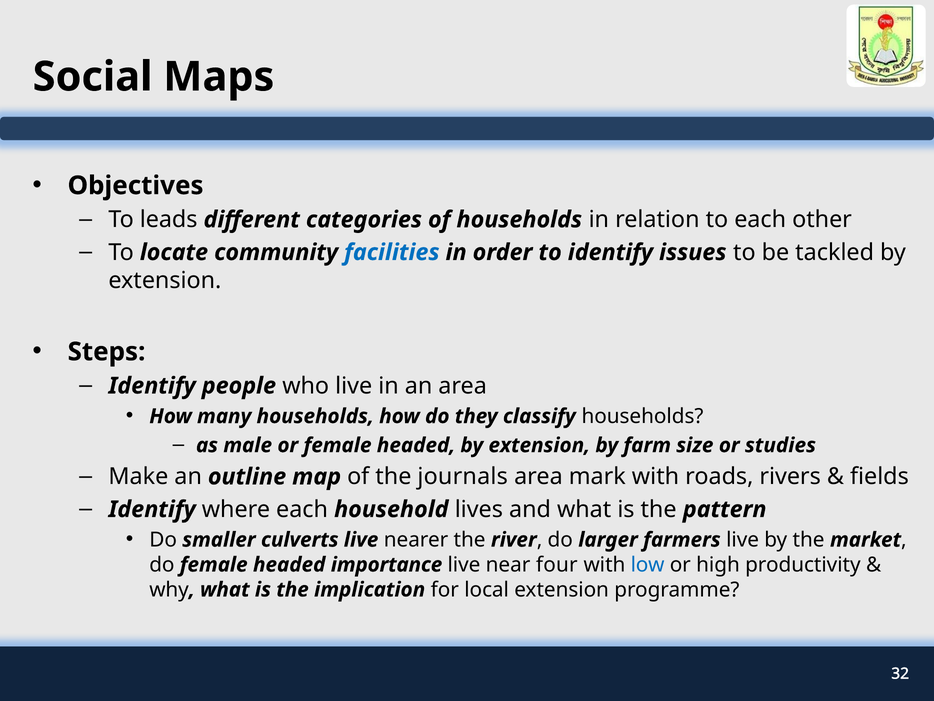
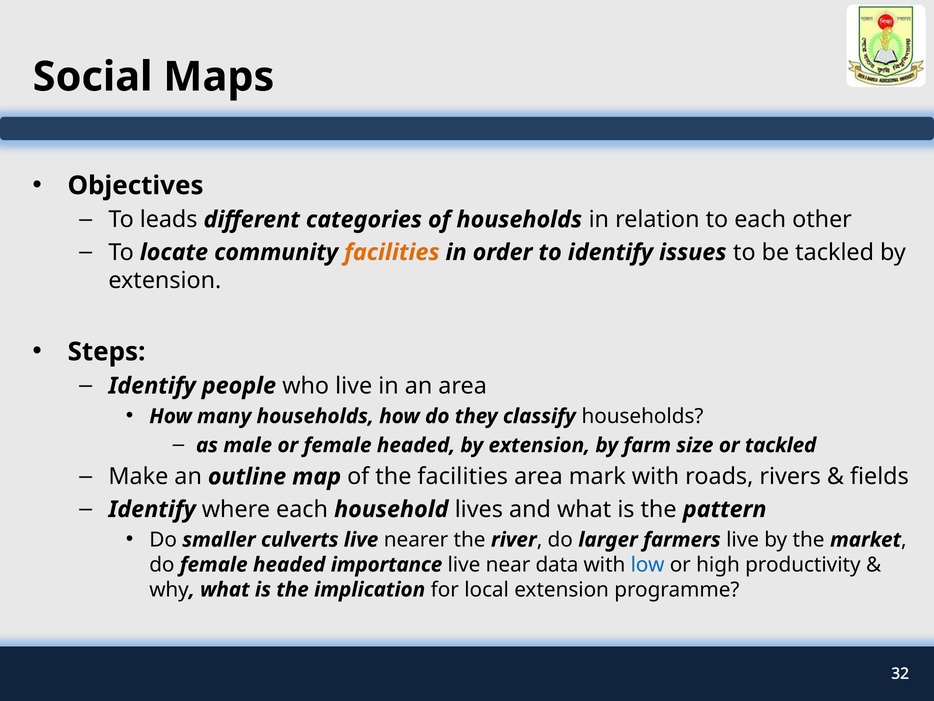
facilities at (392, 252) colour: blue -> orange
or studies: studies -> tackled
the journals: journals -> facilities
four: four -> data
